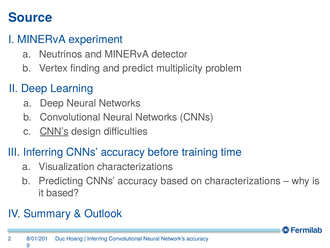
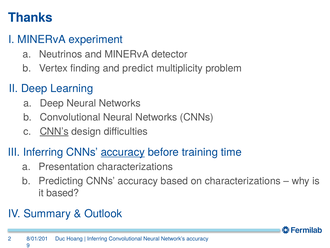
Source: Source -> Thanks
accuracy at (123, 152) underline: none -> present
Visualization: Visualization -> Presentation
